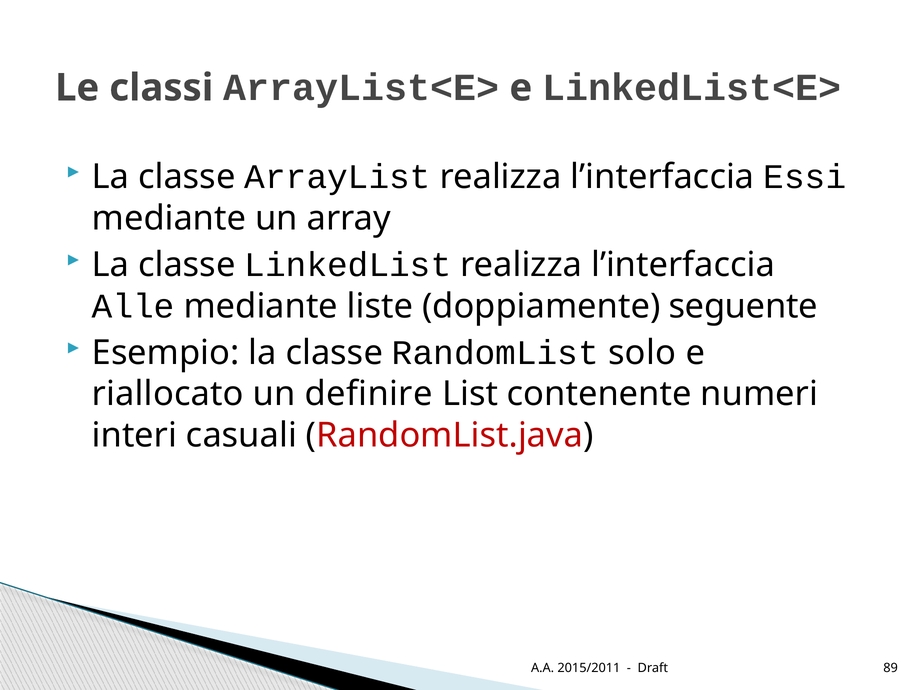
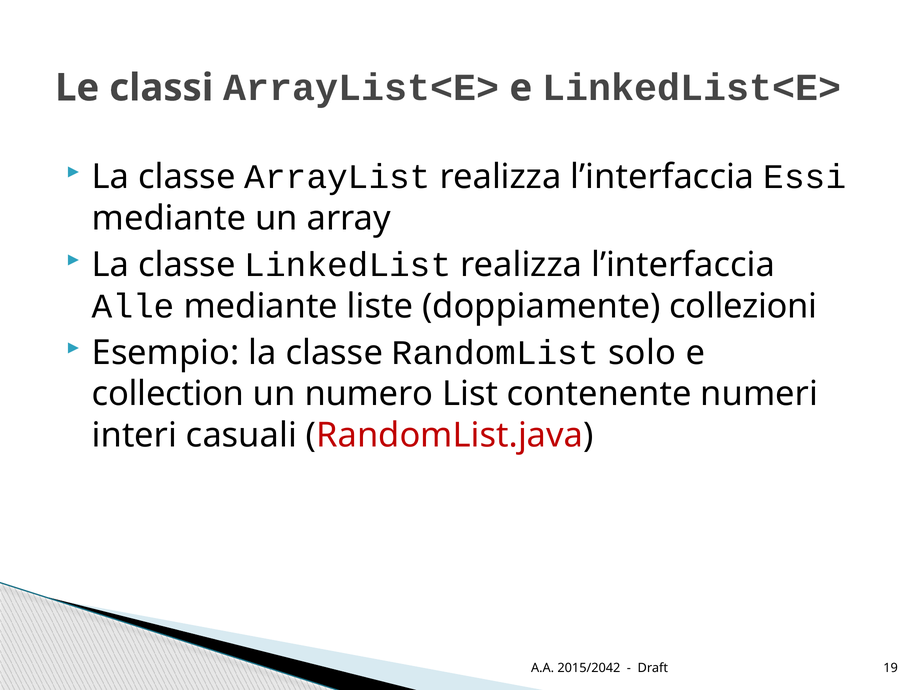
seguente: seguente -> collezioni
riallocato: riallocato -> collection
definire: definire -> numero
2015/2011: 2015/2011 -> 2015/2042
89: 89 -> 19
